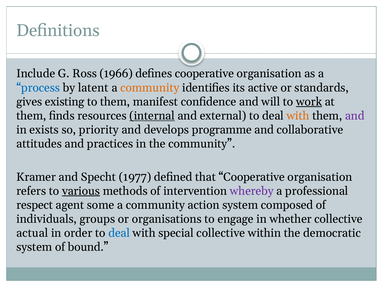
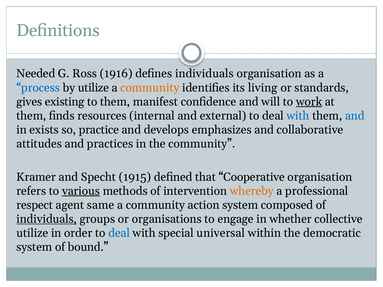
Include: Include -> Needed
1966: 1966 -> 1916
defines cooperative: cooperative -> individuals
by latent: latent -> utilize
active: active -> living
internal underline: present -> none
with at (298, 116) colour: orange -> blue
and at (355, 116) colour: purple -> blue
priority: priority -> practice
programme: programme -> emphasizes
1977: 1977 -> 1915
whereby colour: purple -> orange
some: some -> same
individuals at (47, 219) underline: none -> present
actual at (32, 233): actual -> utilize
special collective: collective -> universal
